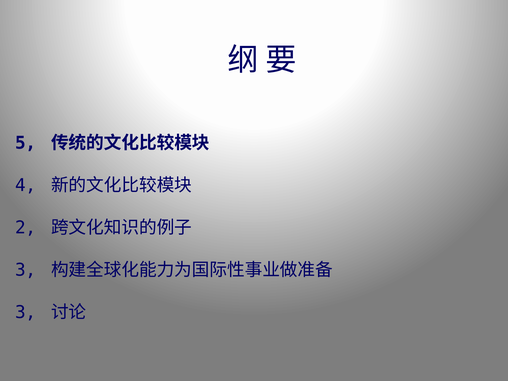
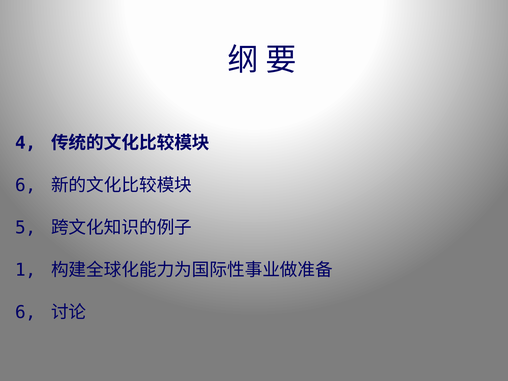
5: 5 -> 4
4 at (26, 185): 4 -> 6
2: 2 -> 5
3 at (26, 270): 3 -> 1
3 at (26, 312): 3 -> 6
